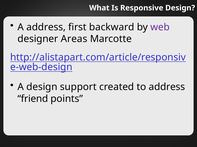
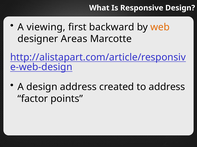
A address: address -> viewing
web colour: purple -> orange
design support: support -> address
friend: friend -> factor
